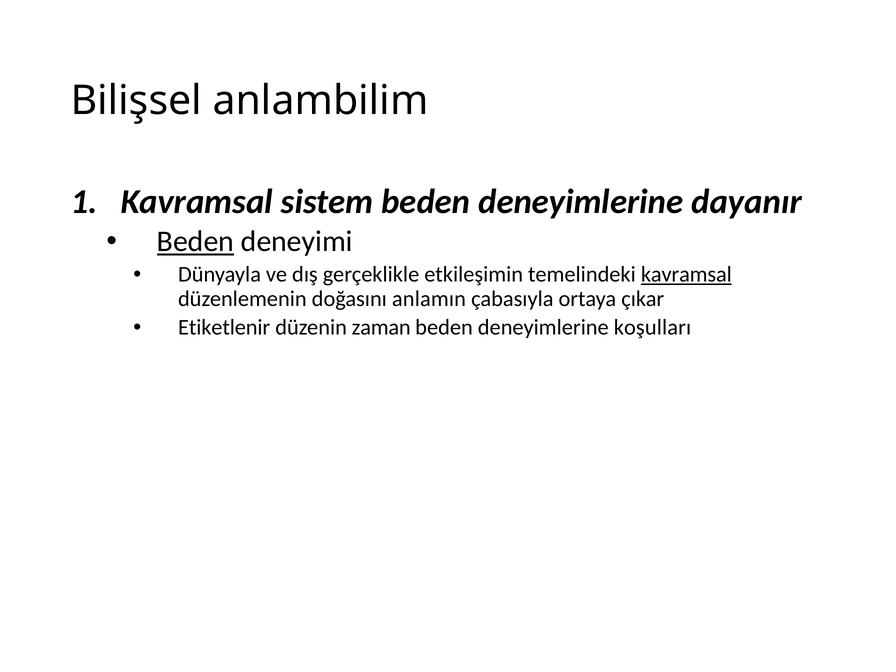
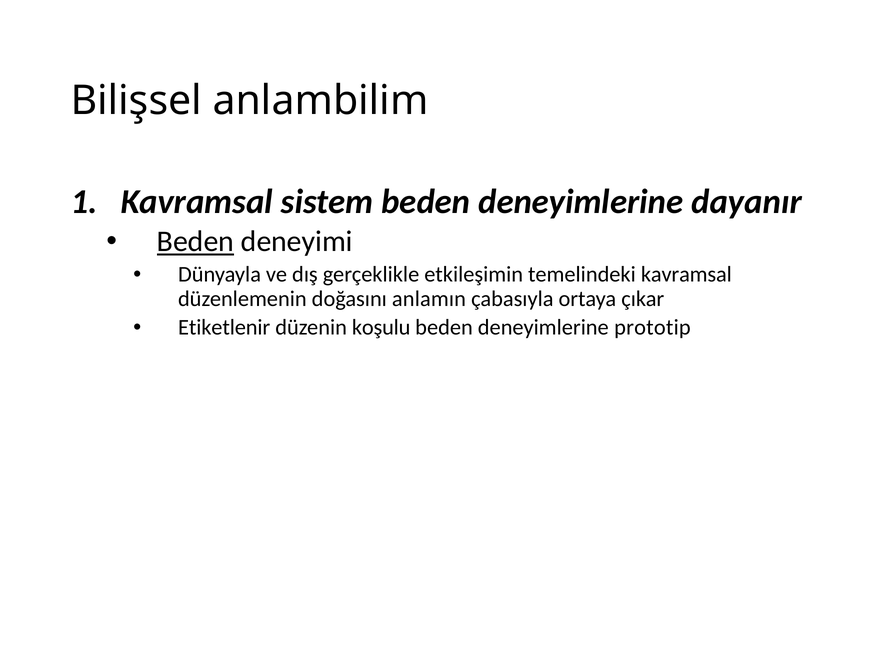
kavramsal at (686, 274) underline: present -> none
zaman: zaman -> koşulu
koşulları: koşulları -> prototip
